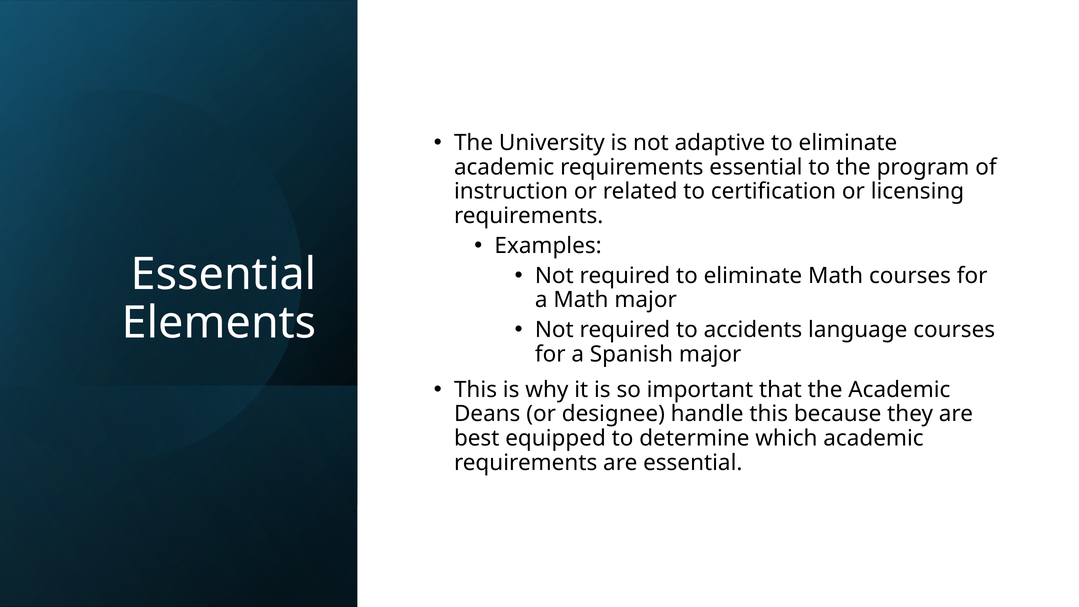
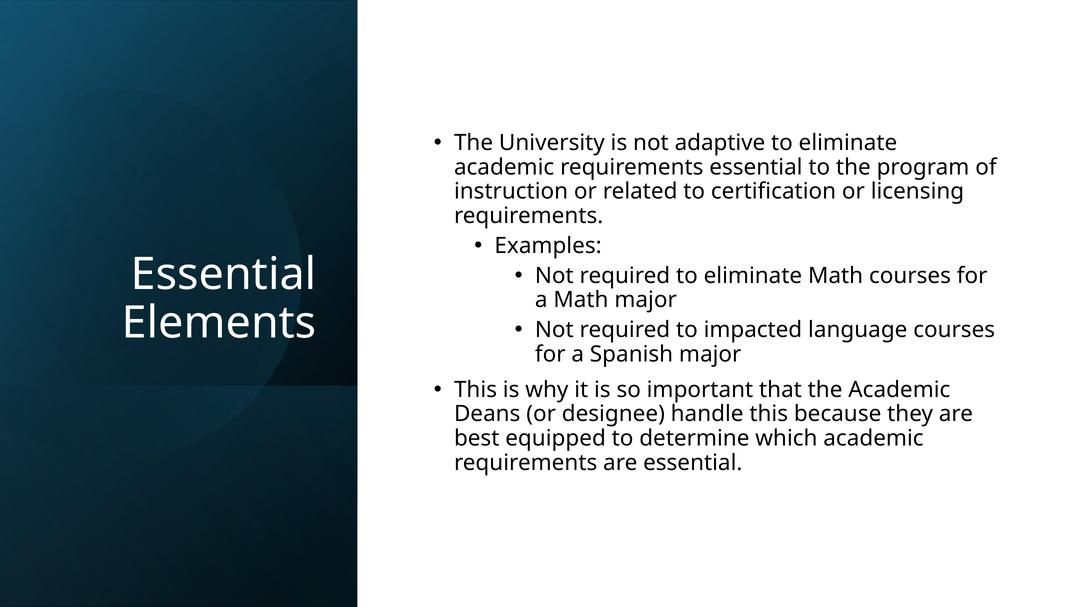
accidents: accidents -> impacted
